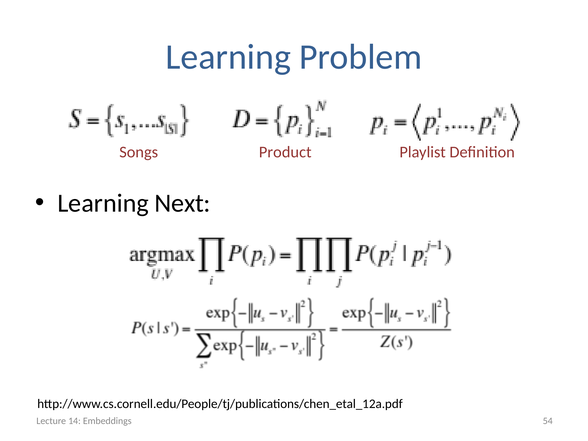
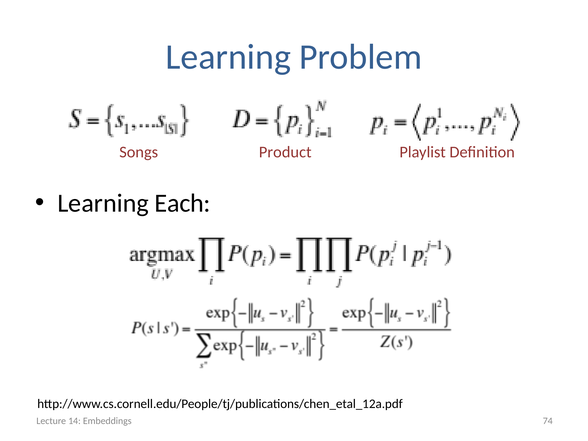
Next: Next -> Each
54: 54 -> 74
